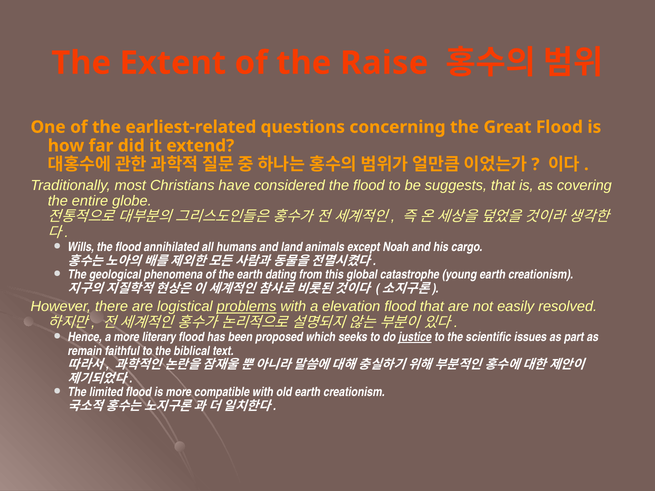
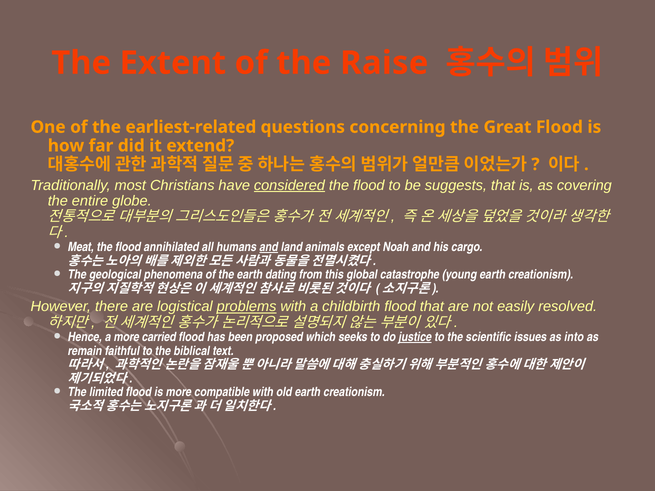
considered underline: none -> present
Wills: Wills -> Meat
and at (269, 247) underline: none -> present
elevation: elevation -> childbirth
literary: literary -> carried
part: part -> into
